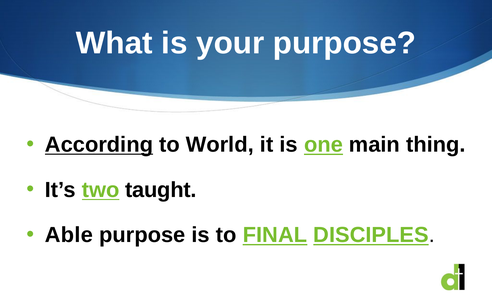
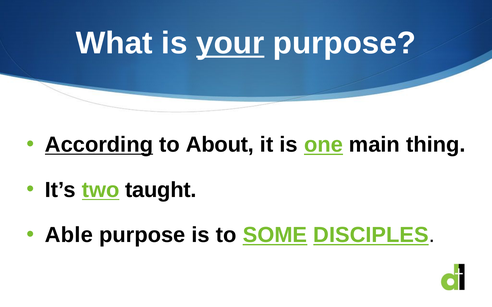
your underline: none -> present
World: World -> About
FINAL: FINAL -> SOME
